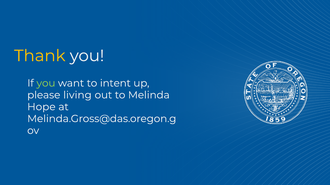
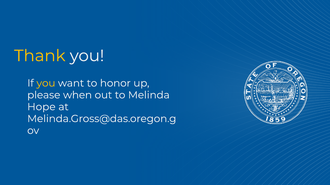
you at (46, 83) colour: light green -> yellow
intent: intent -> honor
living: living -> when
